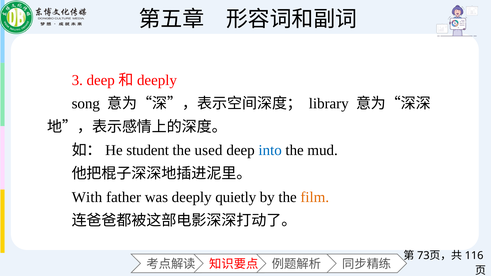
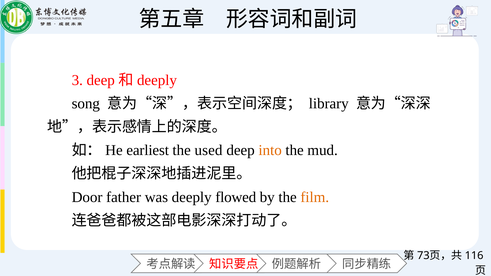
student: student -> earliest
into colour: blue -> orange
With: With -> Door
quietly: quietly -> flowed
